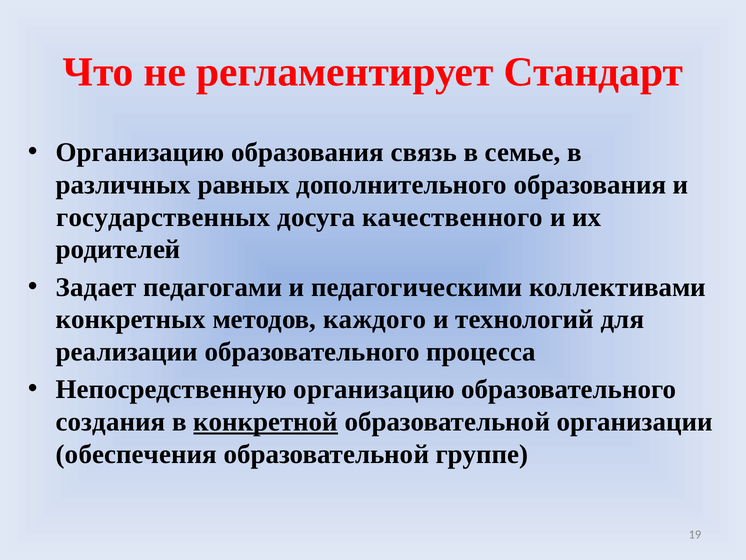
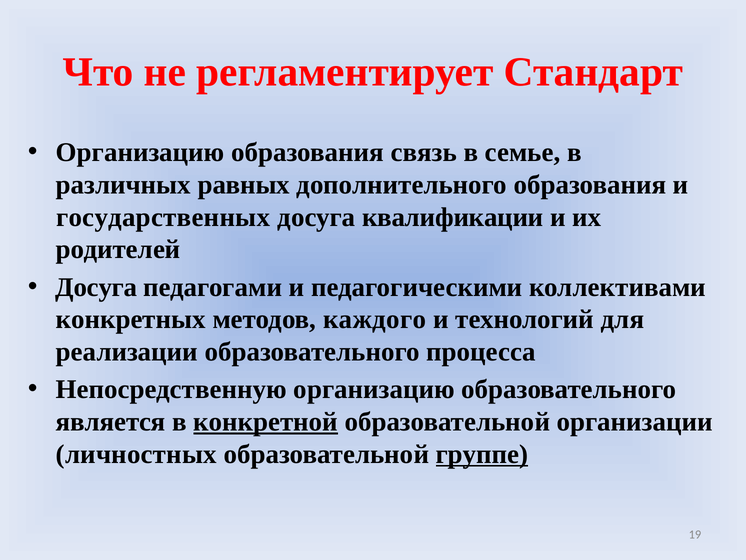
качественного: качественного -> квалификации
Задает at (96, 287): Задает -> Досуга
создания: создания -> является
обеспечения: обеспечения -> личностных
группе underline: none -> present
